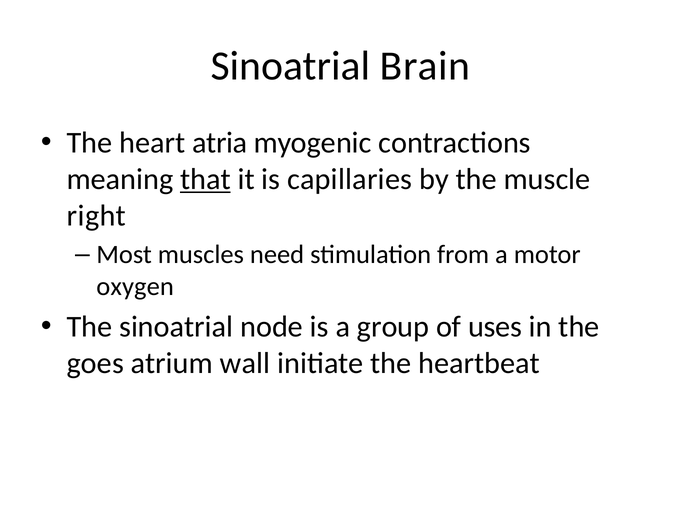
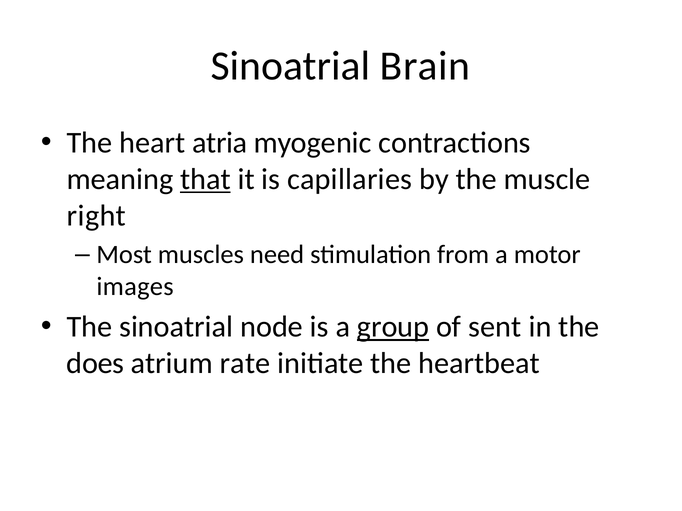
oxygen: oxygen -> images
group underline: none -> present
uses: uses -> sent
goes: goes -> does
wall: wall -> rate
